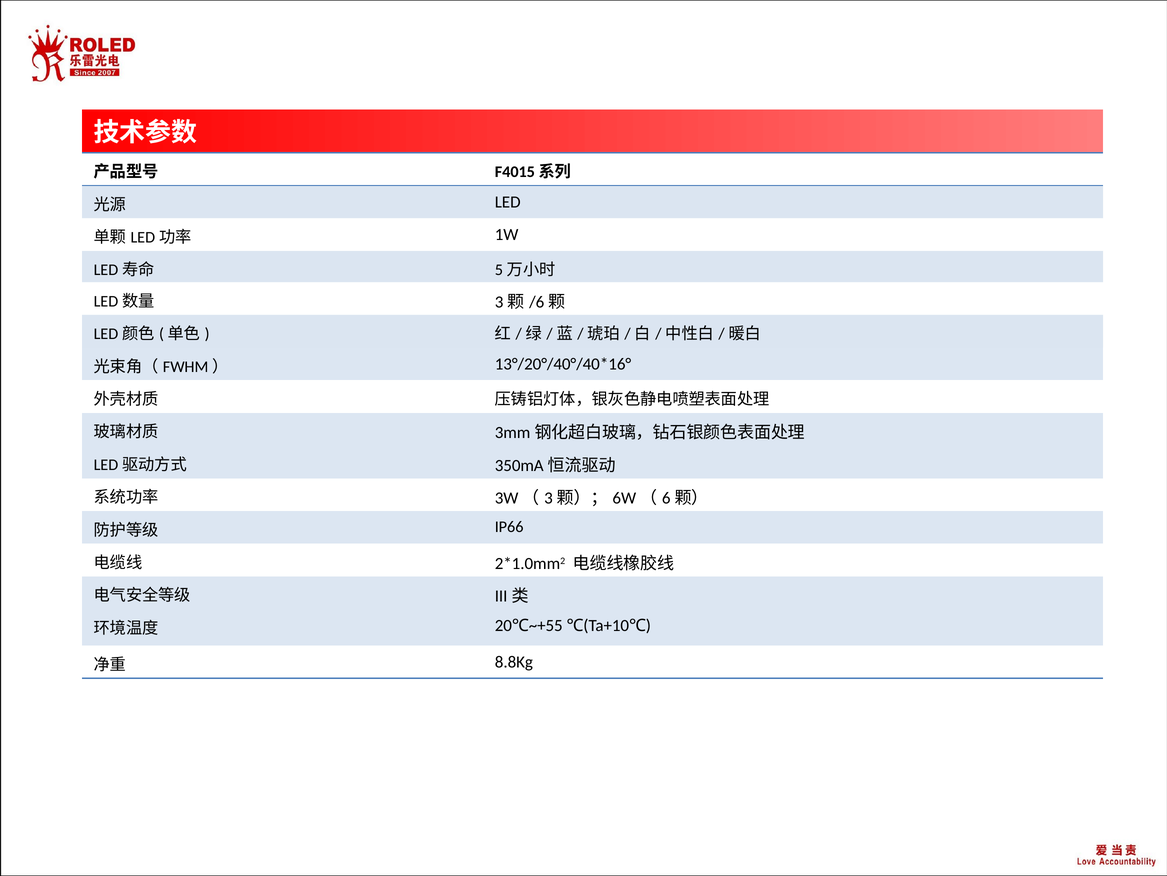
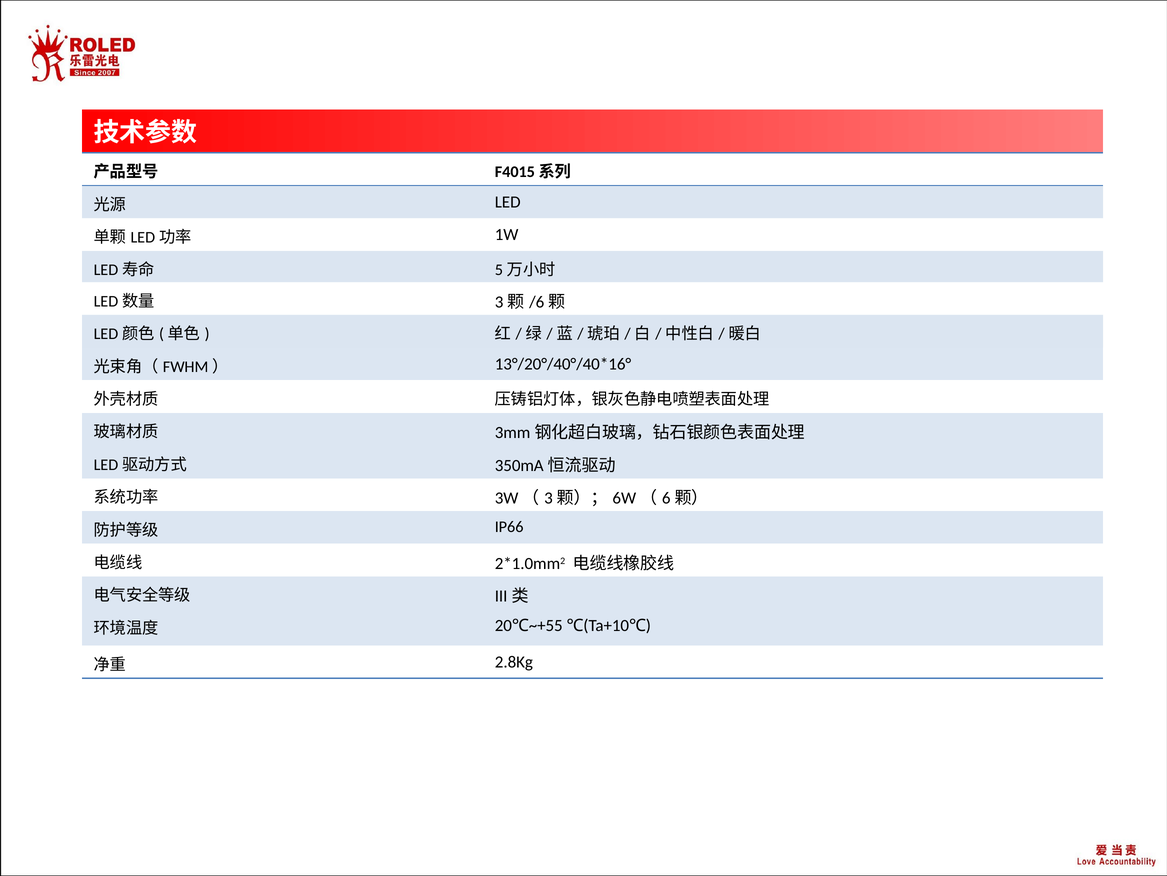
8.8Kg: 8.8Kg -> 2.8Kg
